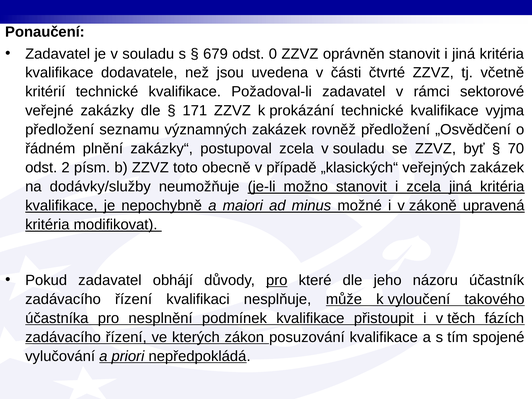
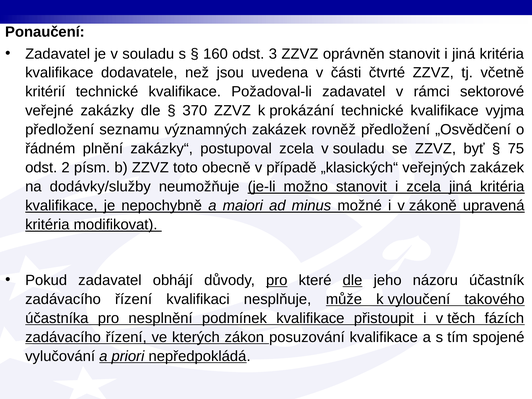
679: 679 -> 160
0: 0 -> 3
171: 171 -> 370
70: 70 -> 75
dle at (353, 280) underline: none -> present
